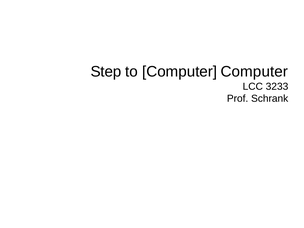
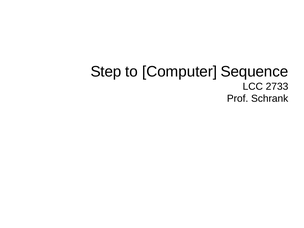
Computer Computer: Computer -> Sequence
3233: 3233 -> 2733
